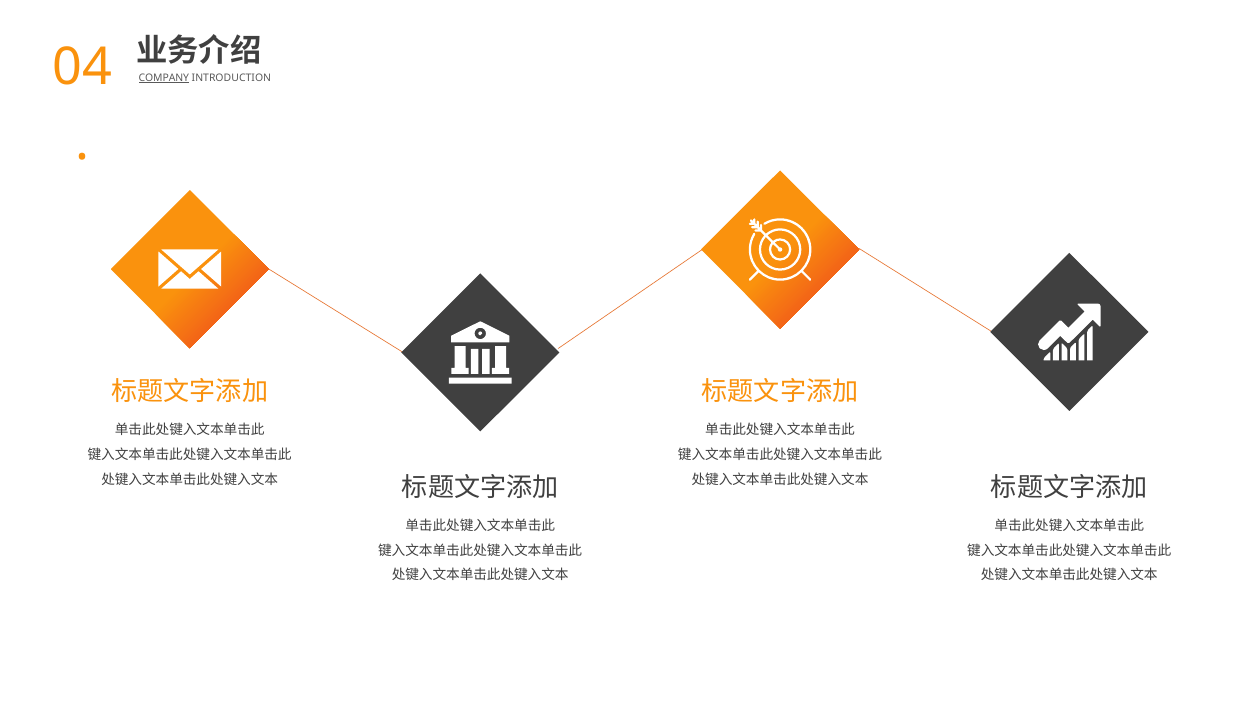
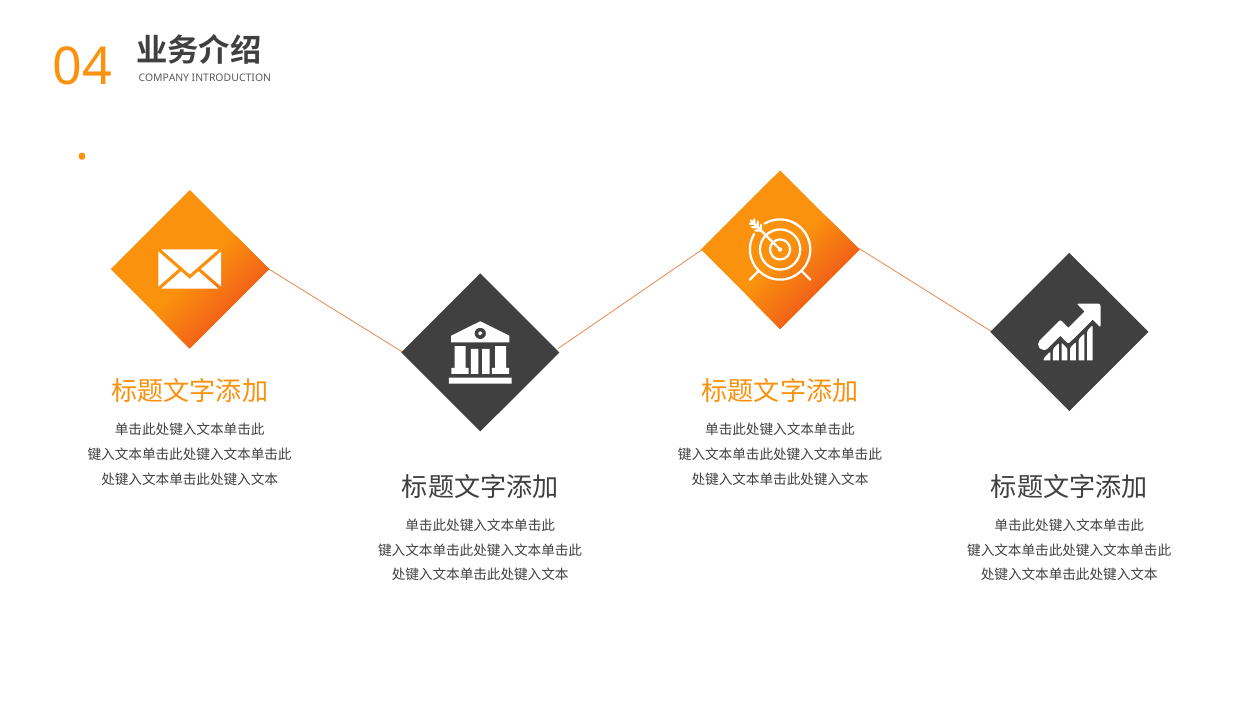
COMPANY underline: present -> none
